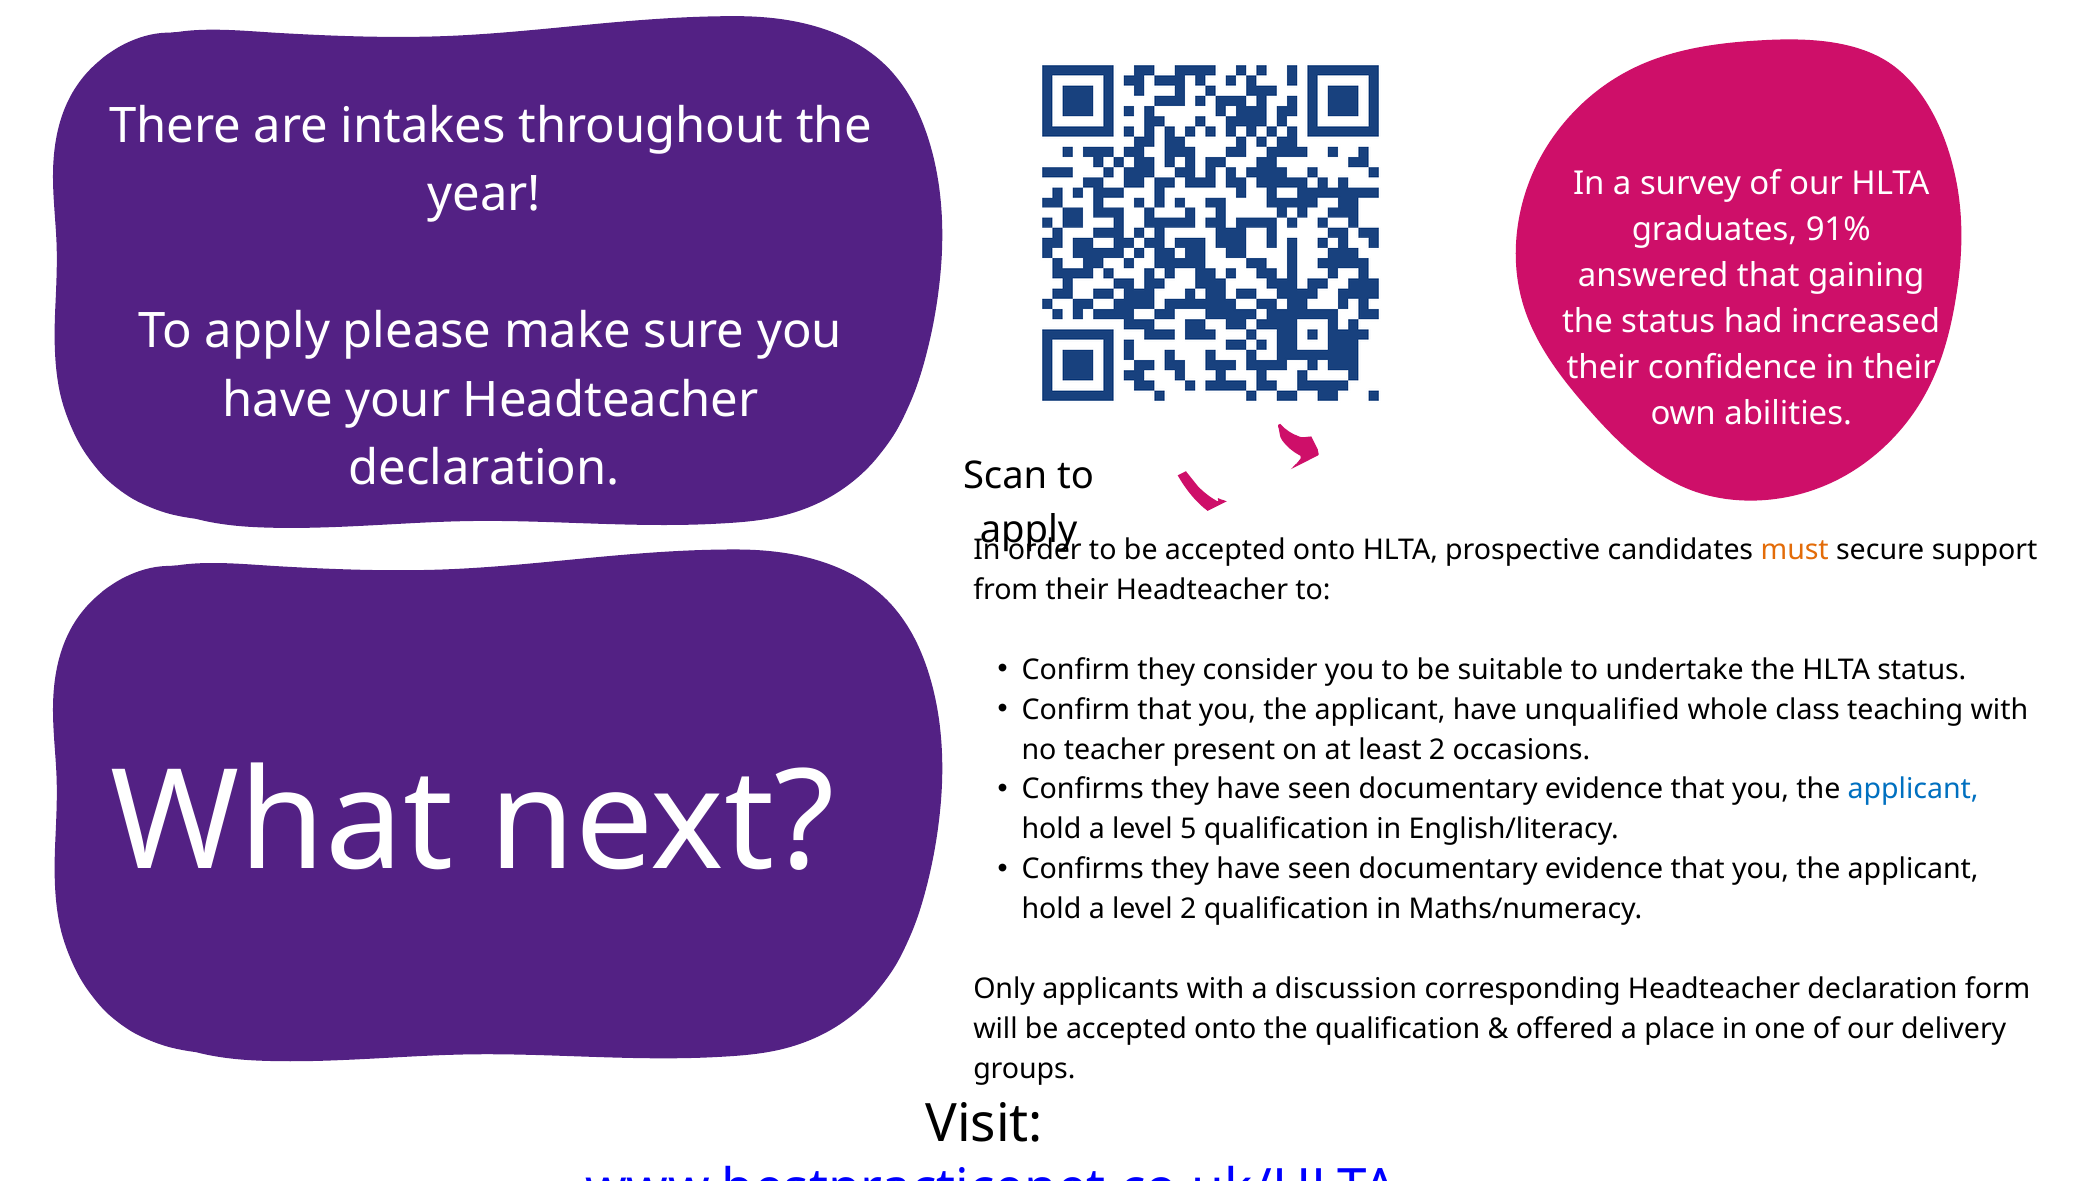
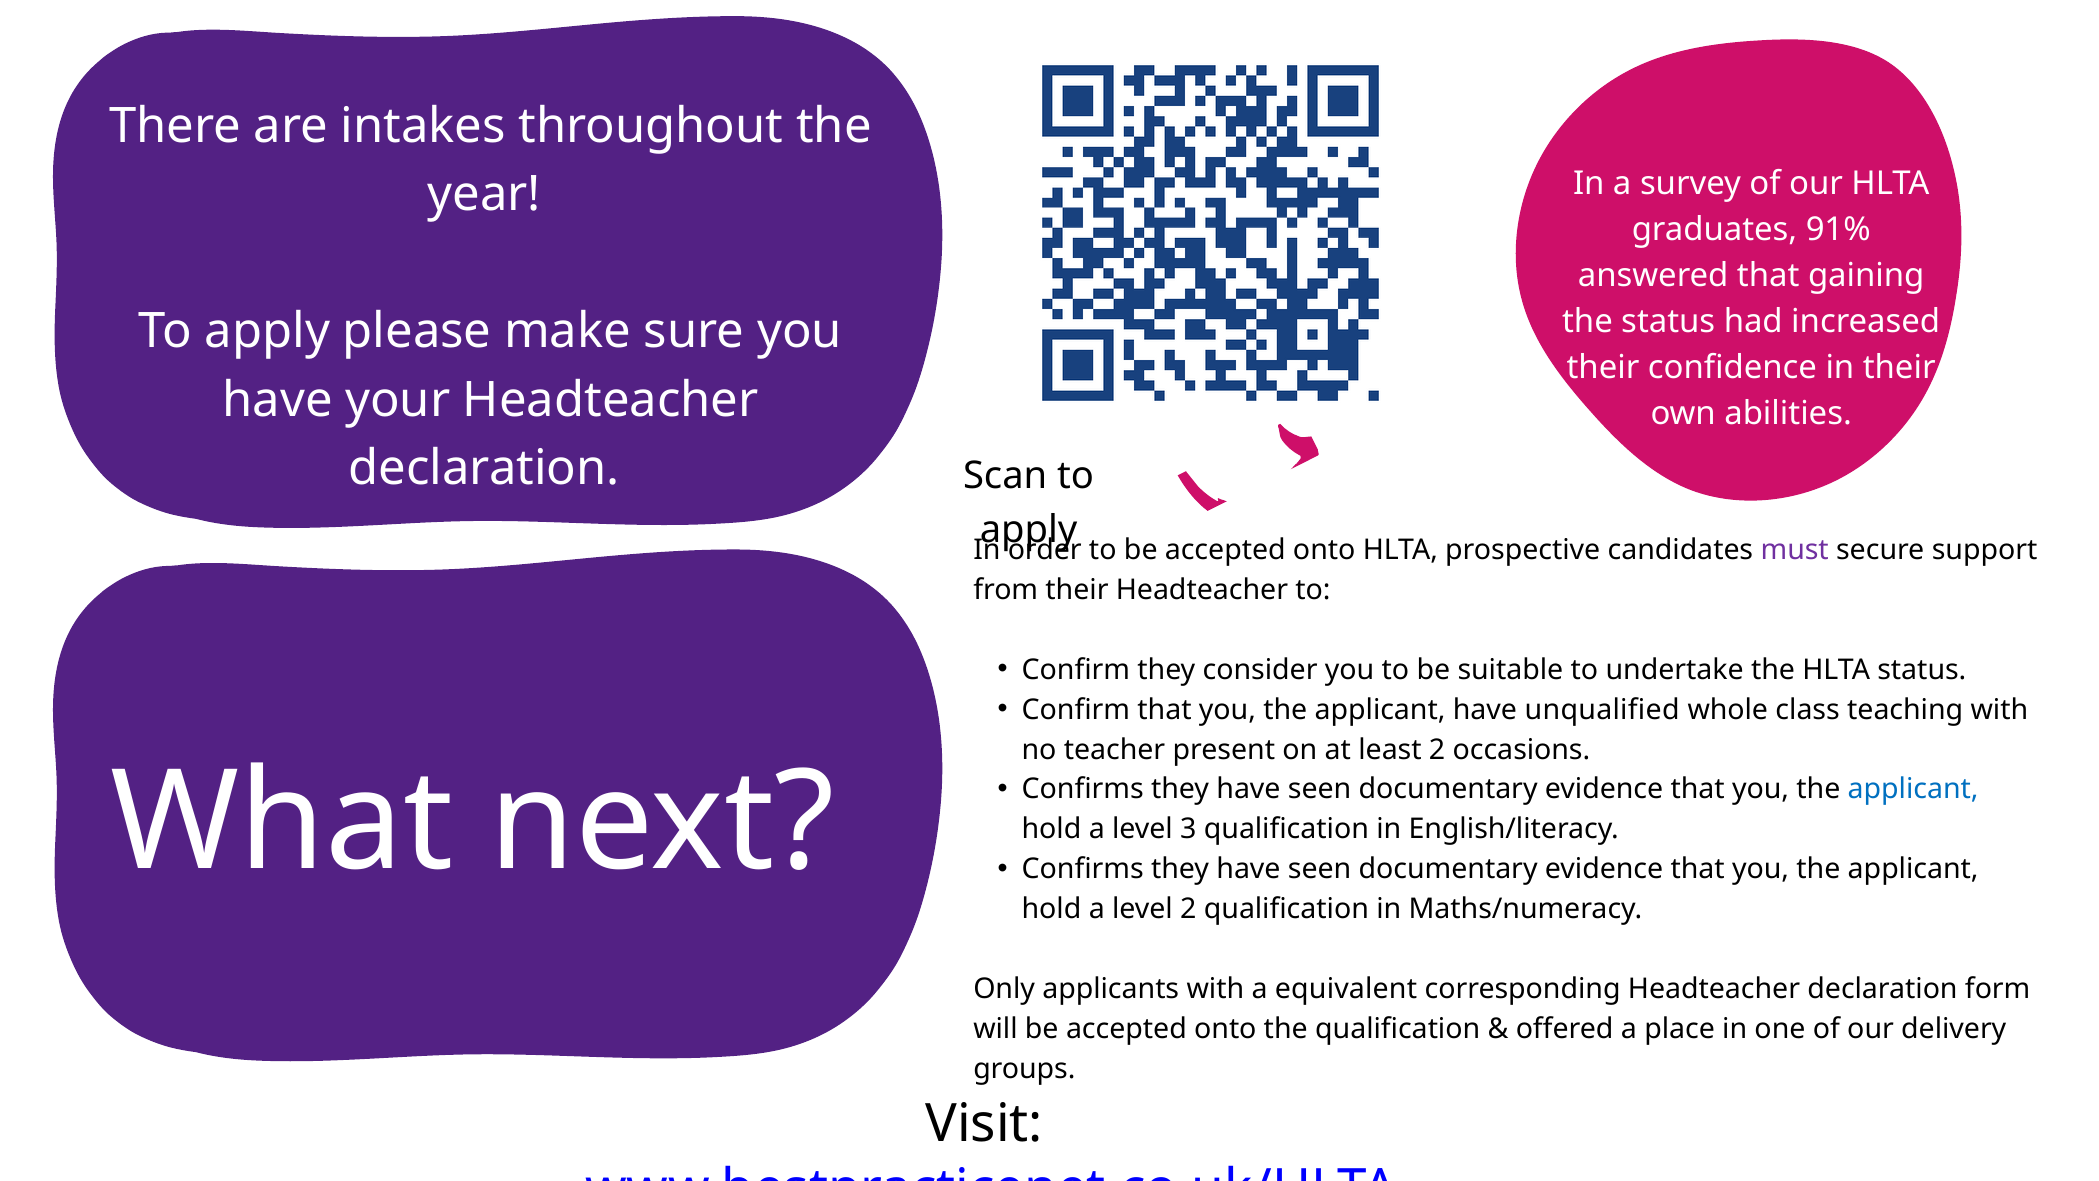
must colour: orange -> purple
5: 5 -> 3
discussion: discussion -> equivalent
